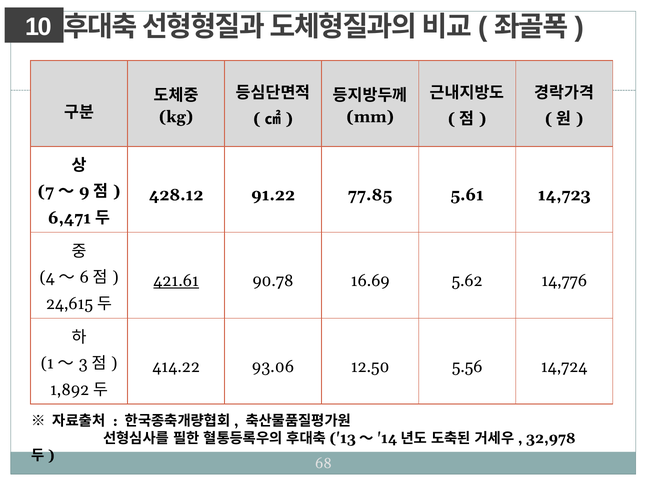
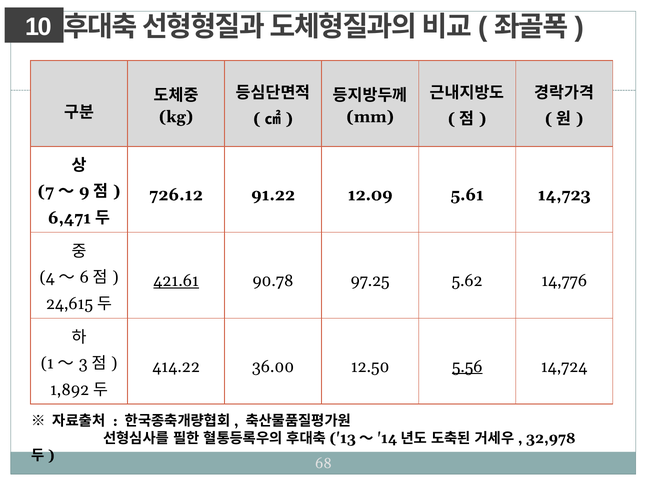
428.12: 428.12 -> 726.12
77.85: 77.85 -> 12.09
16.69: 16.69 -> 97.25
93.06: 93.06 -> 36.00
5.56 underline: none -> present
